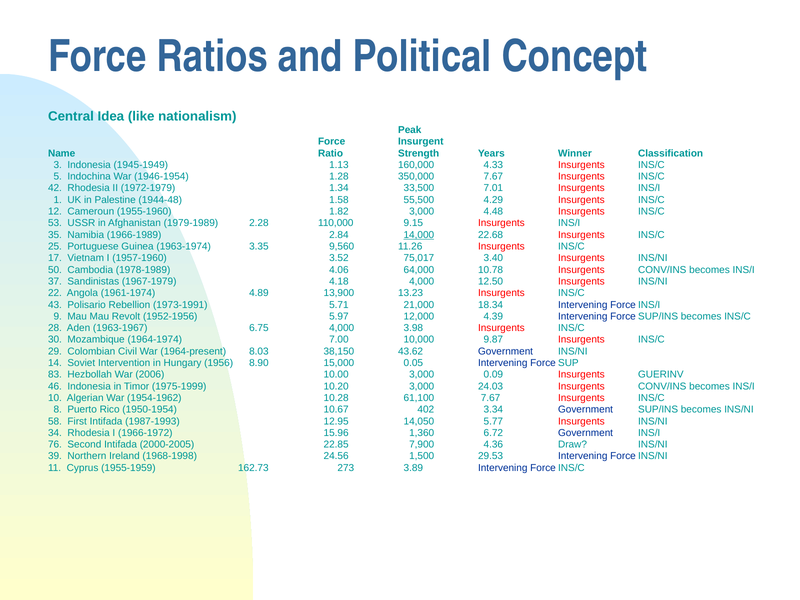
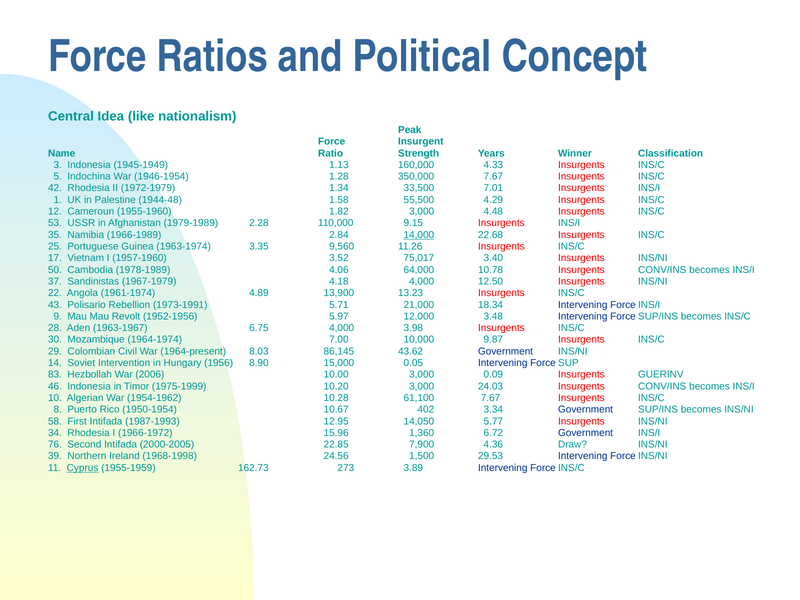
4.39: 4.39 -> 3.48
38,150: 38,150 -> 86,145
Cyprus underline: none -> present
